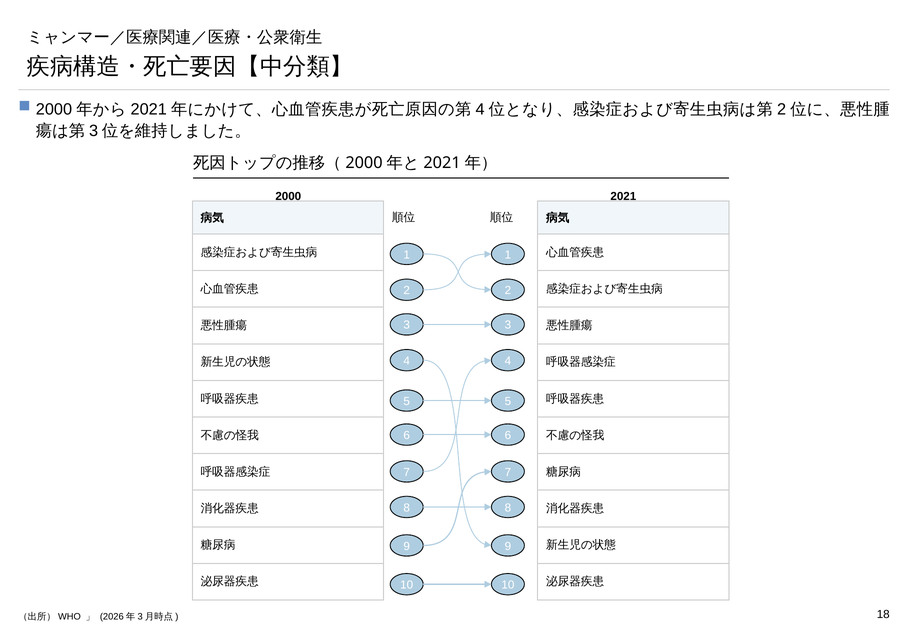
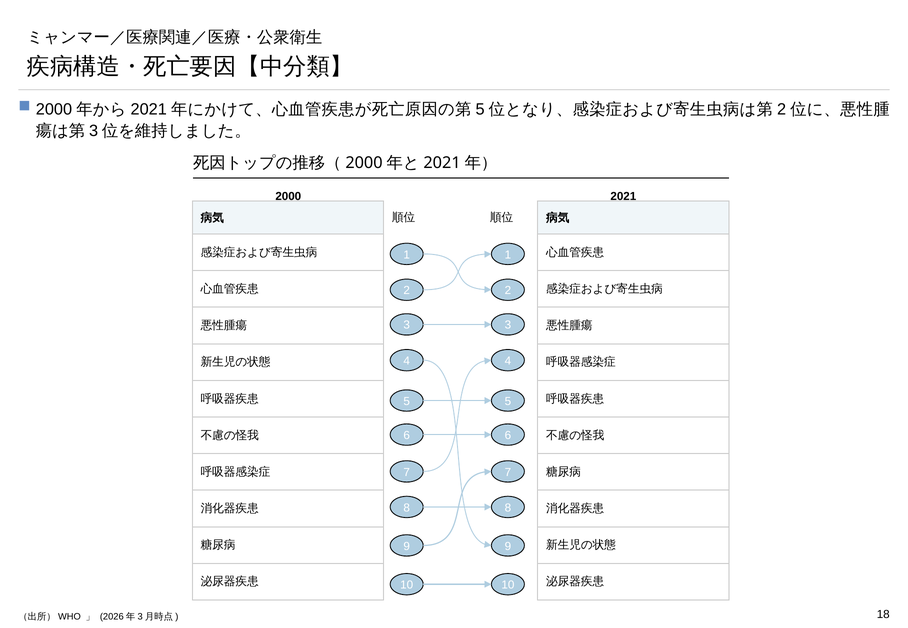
4 at (480, 109): 4 -> 5
